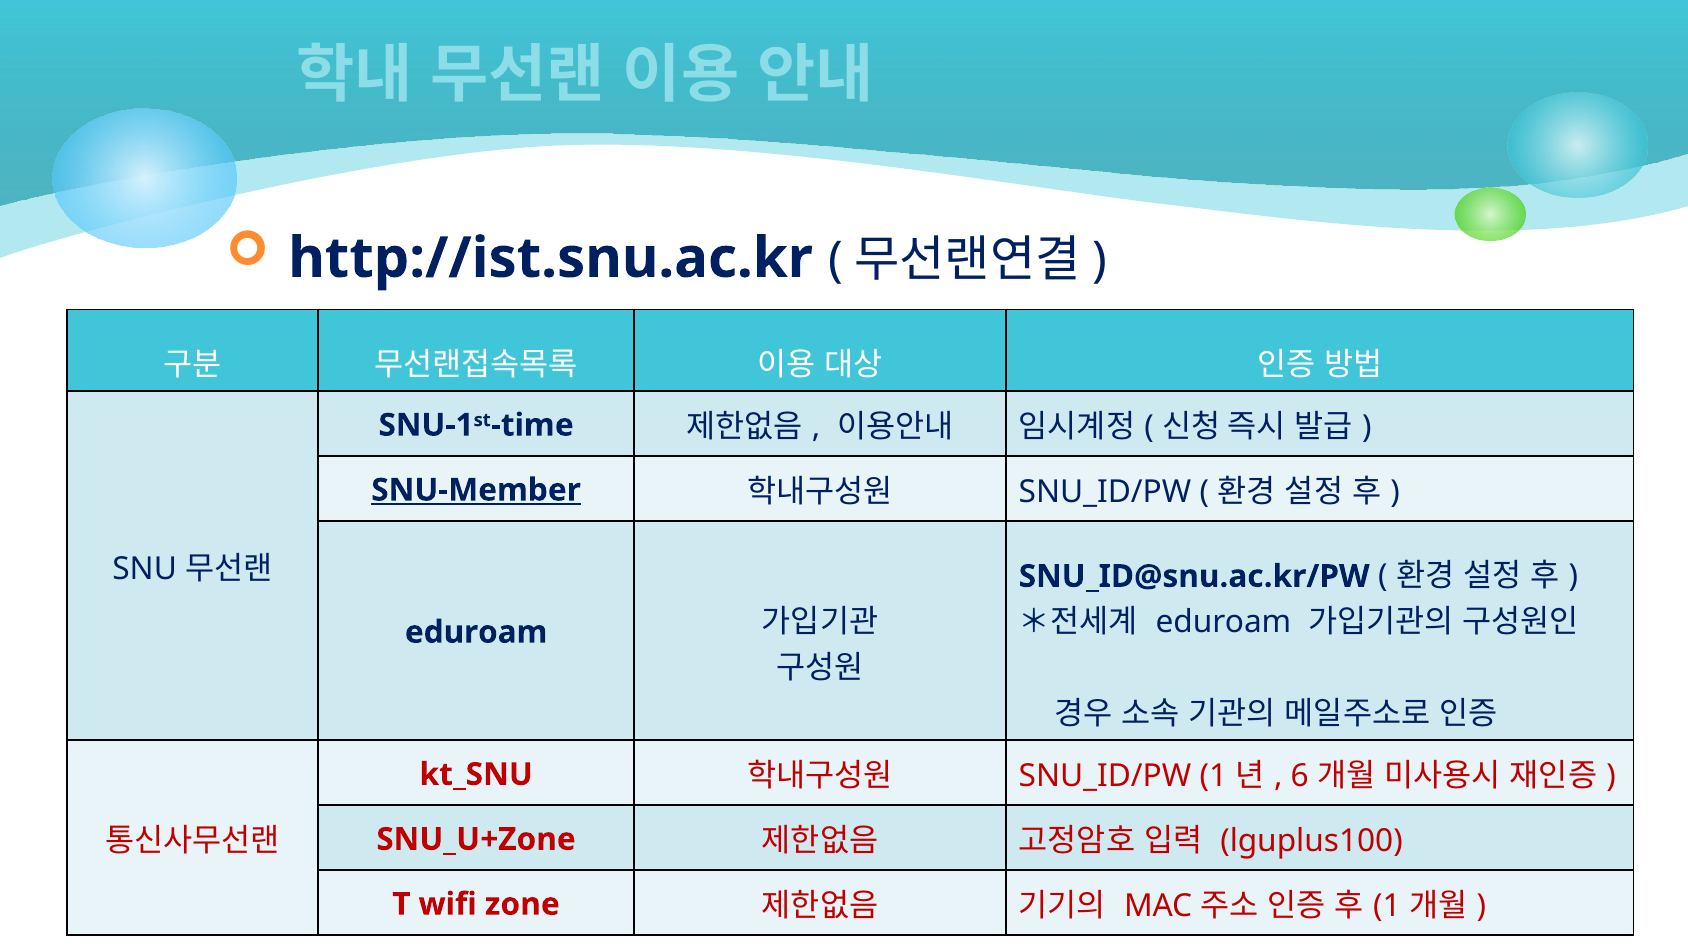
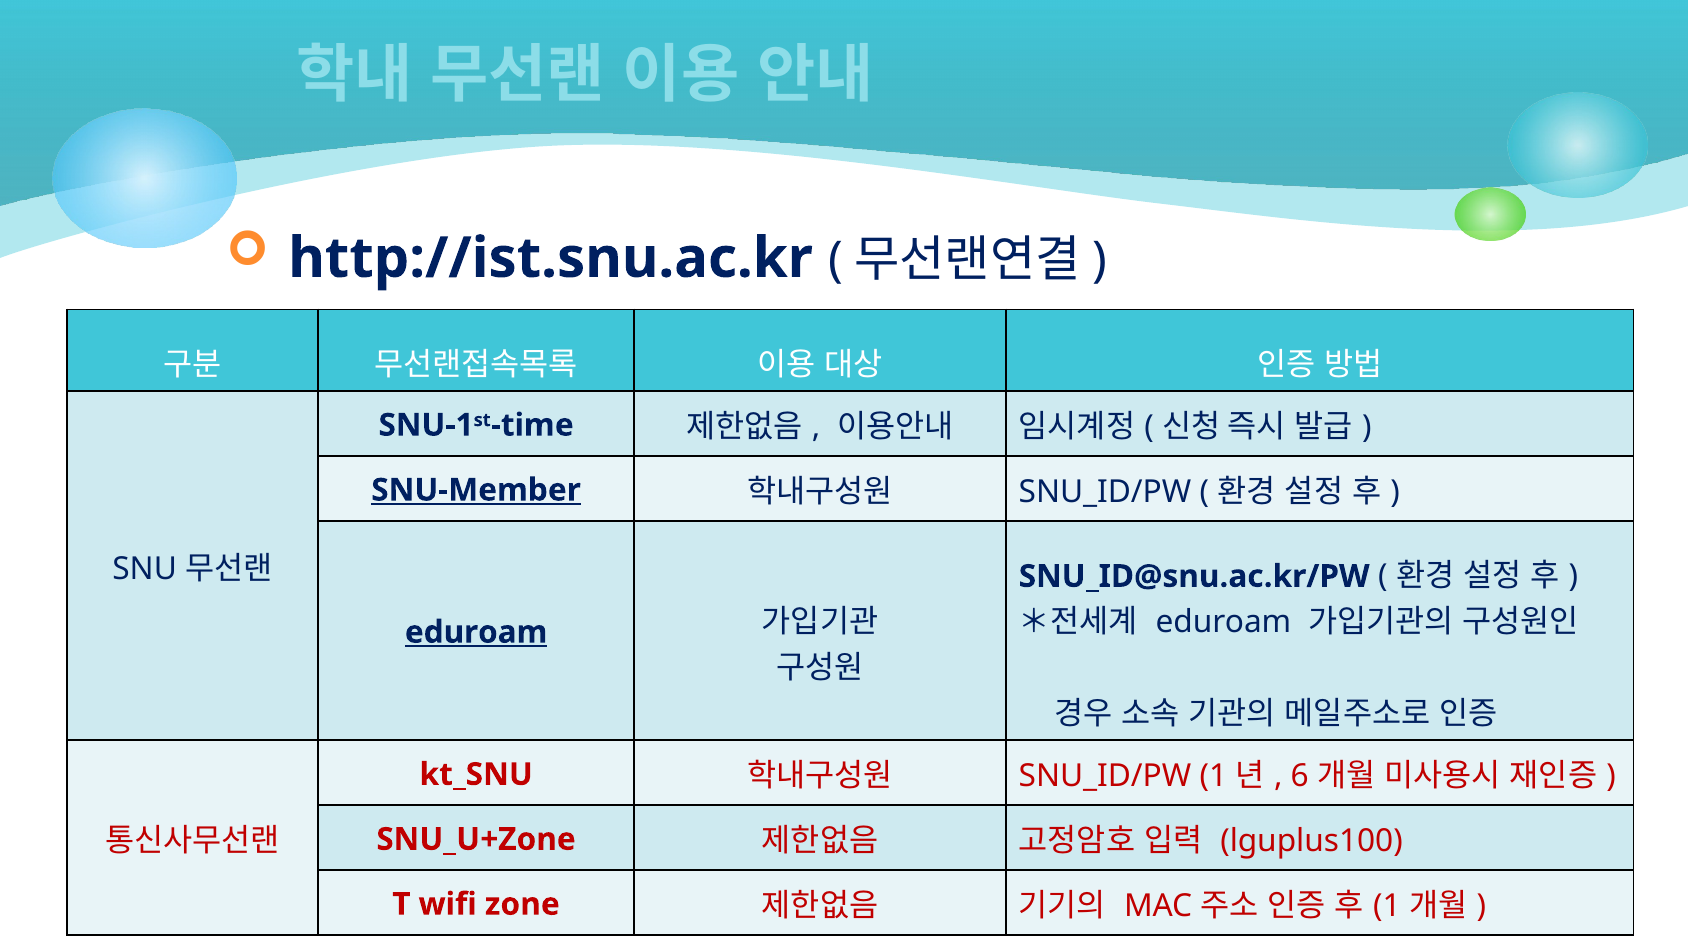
eduroam at (476, 632) underline: none -> present
